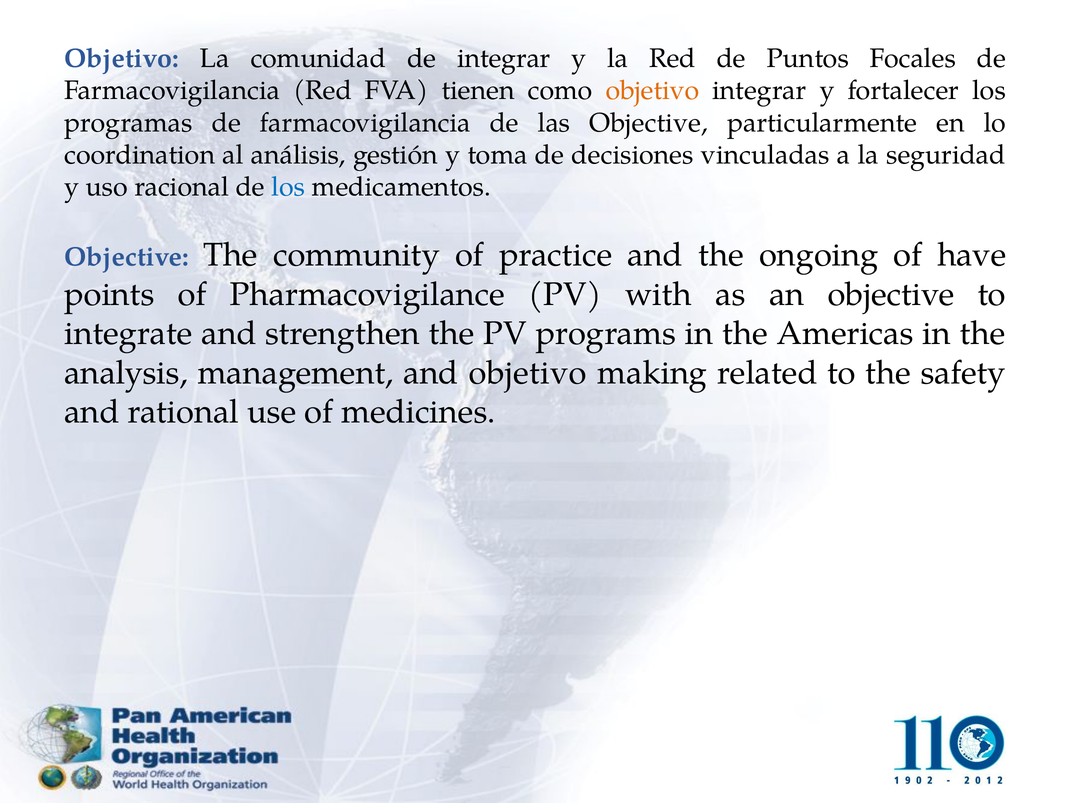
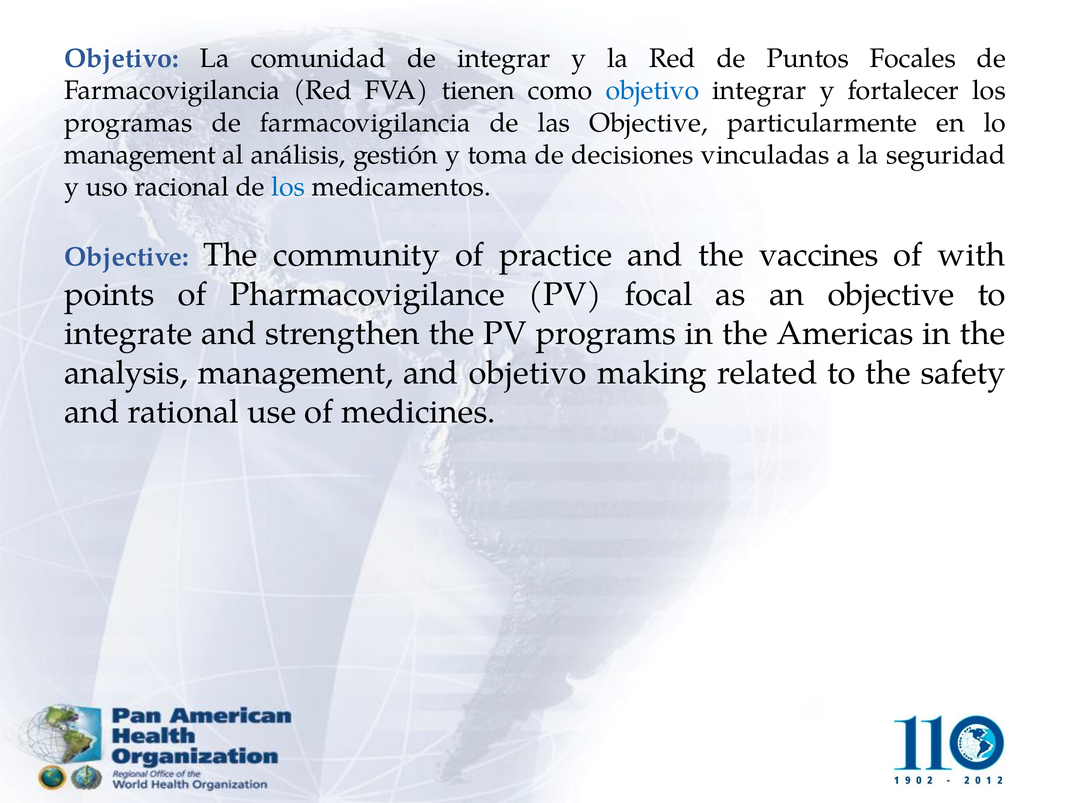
objetivo at (652, 91) colour: orange -> blue
coordination at (140, 155): coordination -> management
ongoing: ongoing -> vaccines
have: have -> with
with: with -> focal
